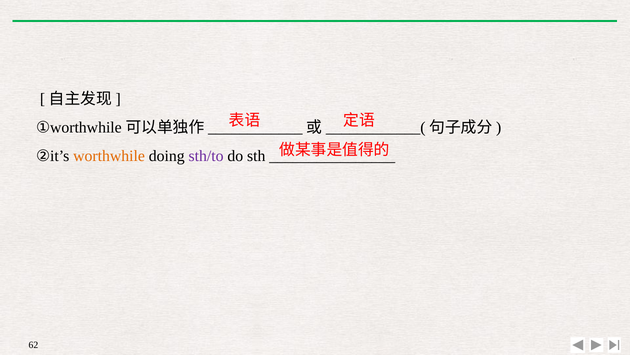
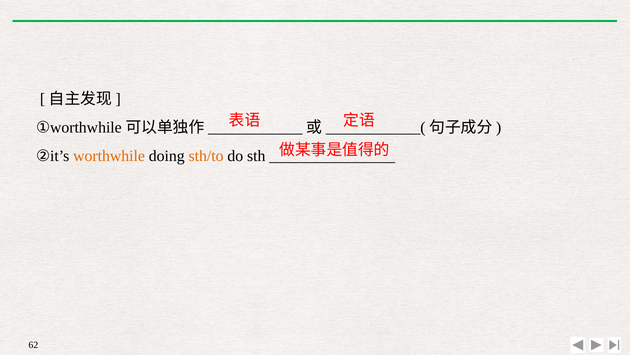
sth/to colour: purple -> orange
